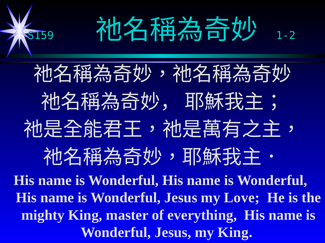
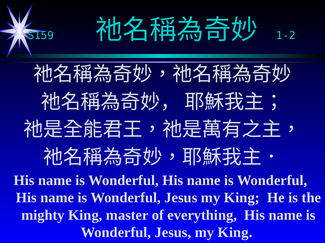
Love at (242, 198): Love -> King
